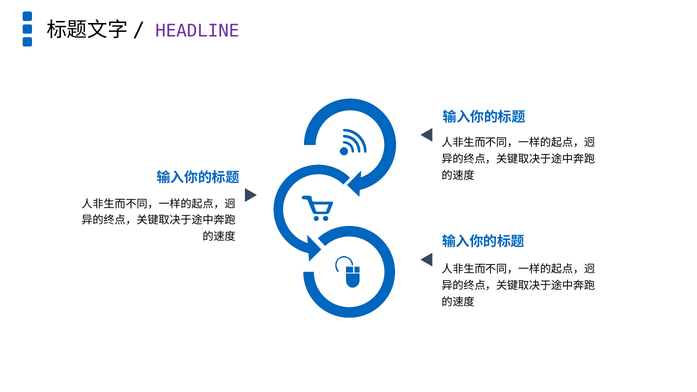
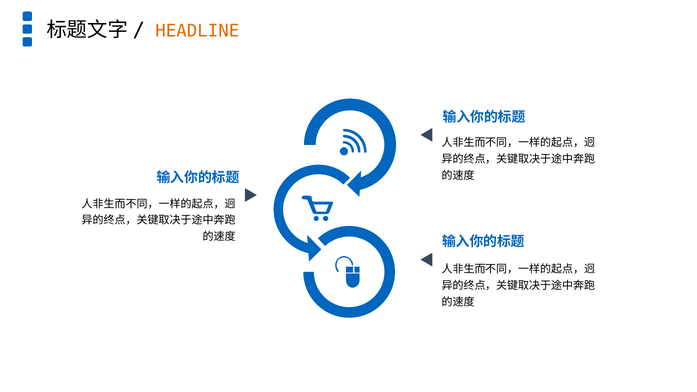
HEADLINE colour: purple -> orange
